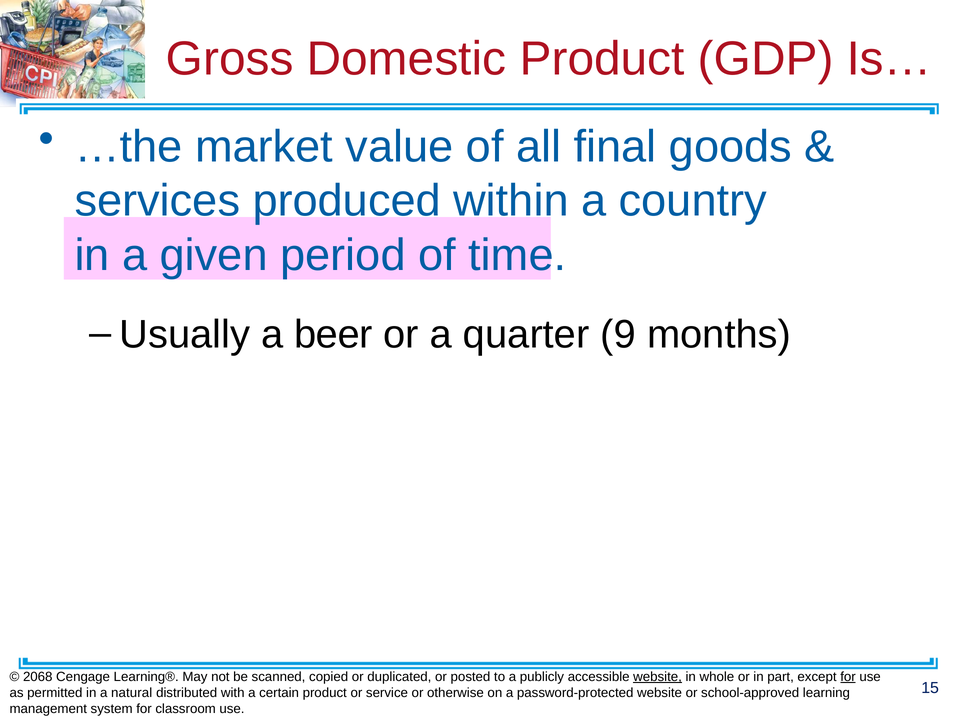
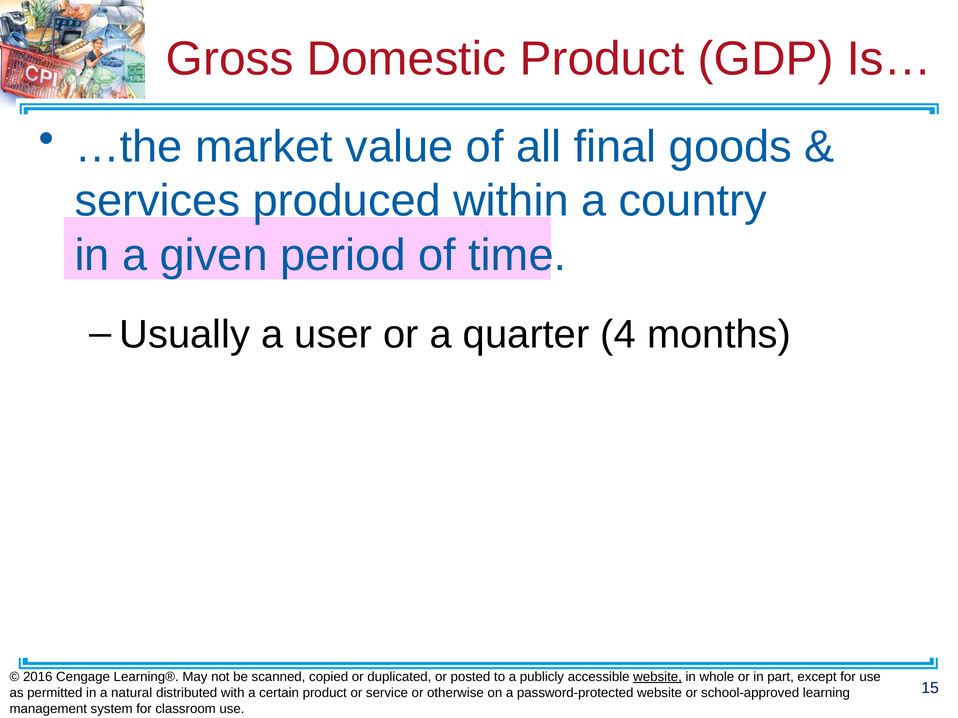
beer: beer -> user
9: 9 -> 4
2068: 2068 -> 2016
for at (848, 677) underline: present -> none
